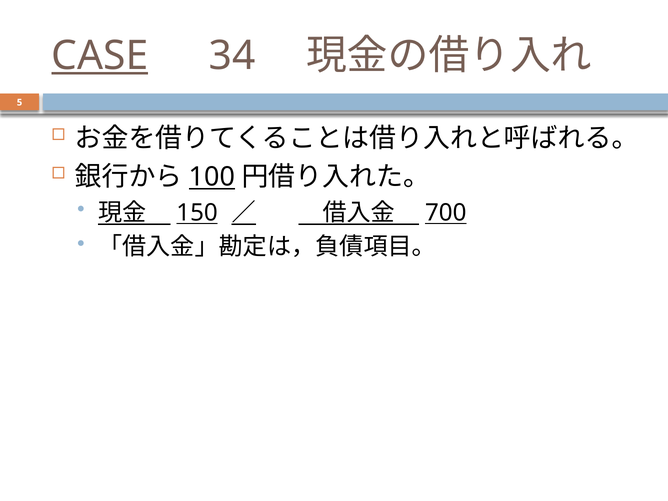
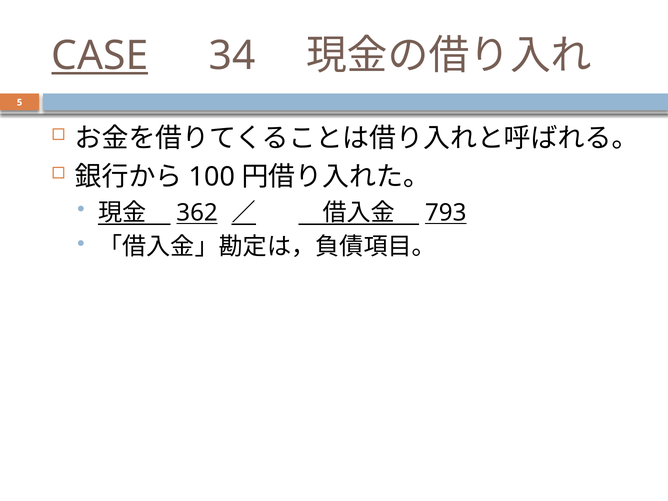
100 underline: present -> none
150: 150 -> 362
700: 700 -> 793
